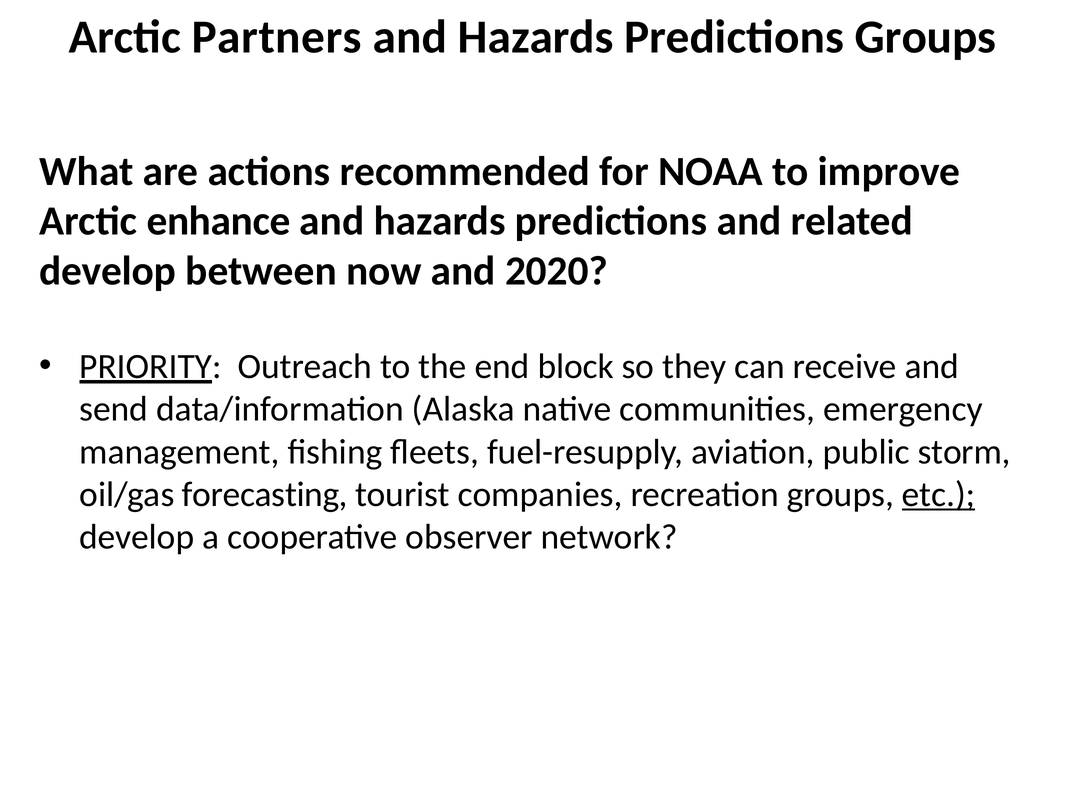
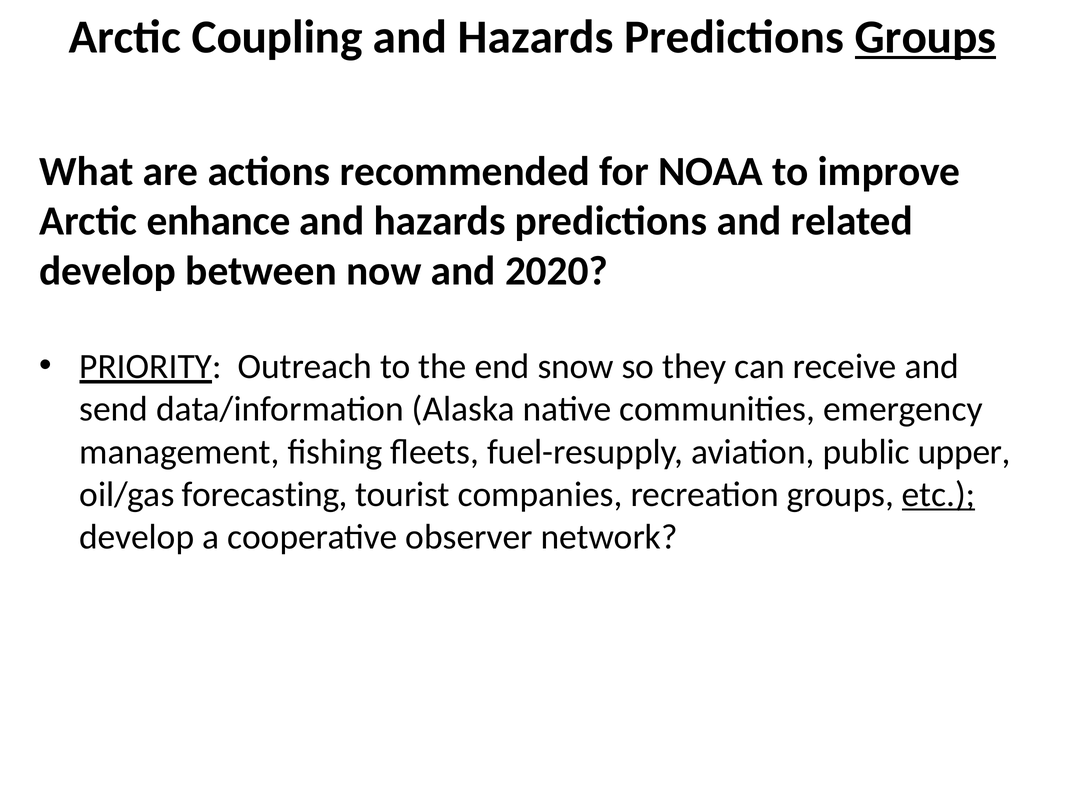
Partners: Partners -> Coupling
Groups at (926, 37) underline: none -> present
block: block -> snow
storm: storm -> upper
